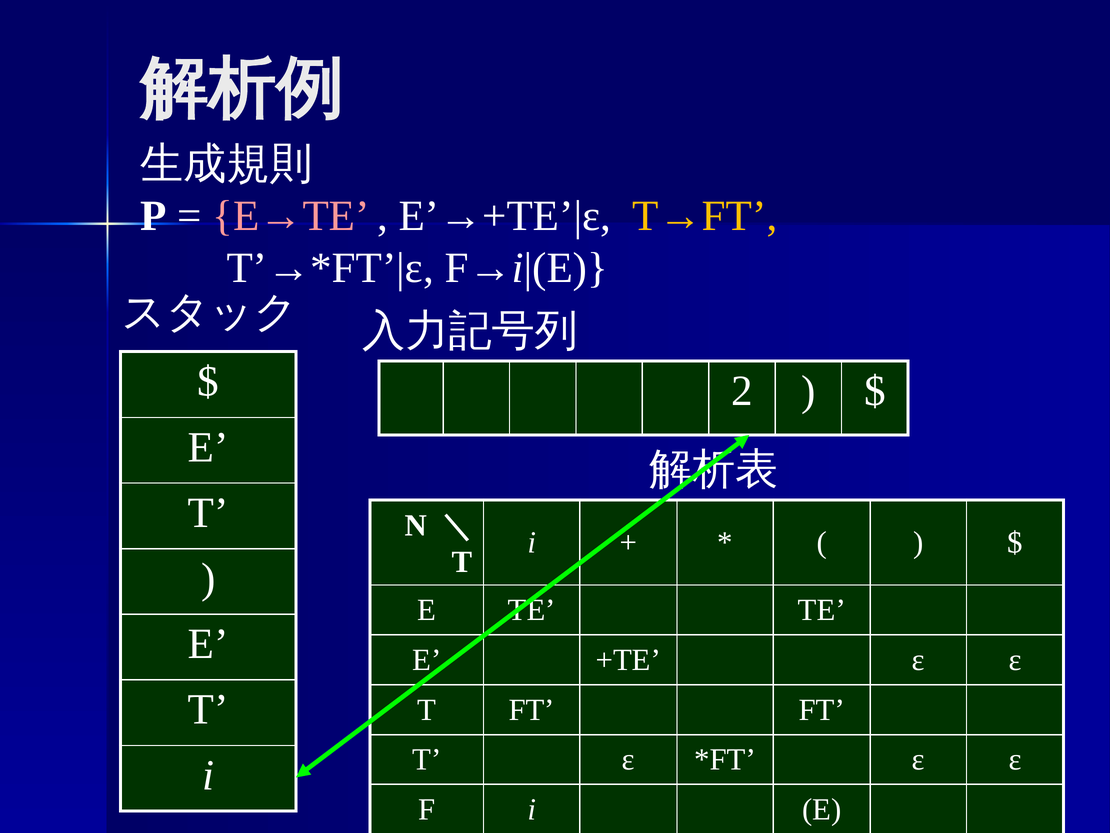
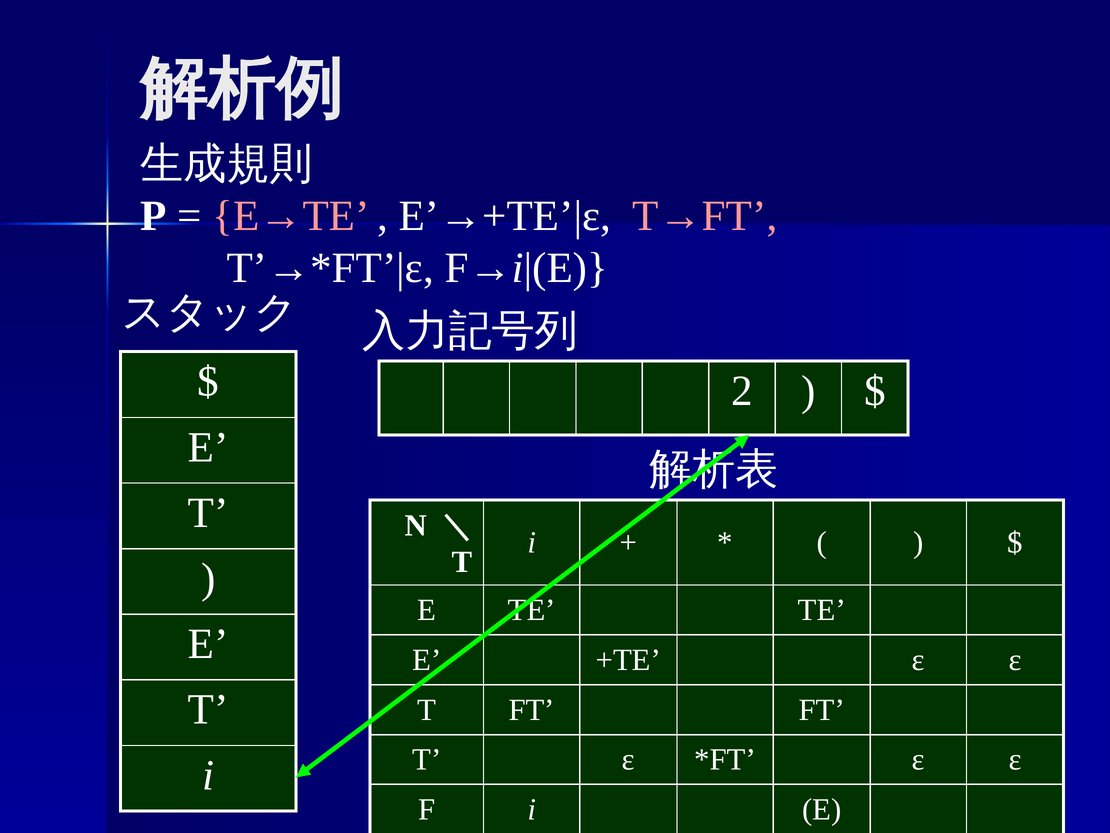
T→FT colour: yellow -> pink
